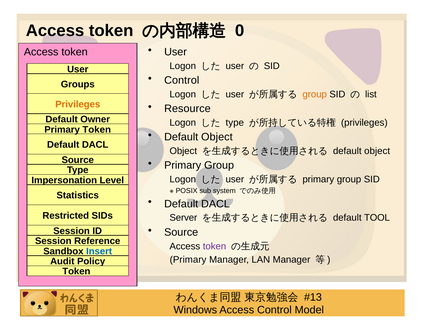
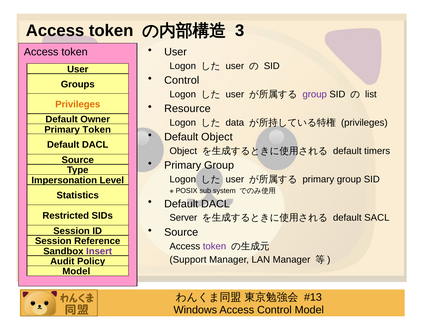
0: 0 -> 3
group at (315, 94) colour: orange -> purple
type at (235, 123): type -> data
object at (377, 151): object -> timers
TOOL: TOOL -> SACL
Insert colour: blue -> purple
Primary at (188, 260): Primary -> Support
Token at (76, 272): Token -> Model
